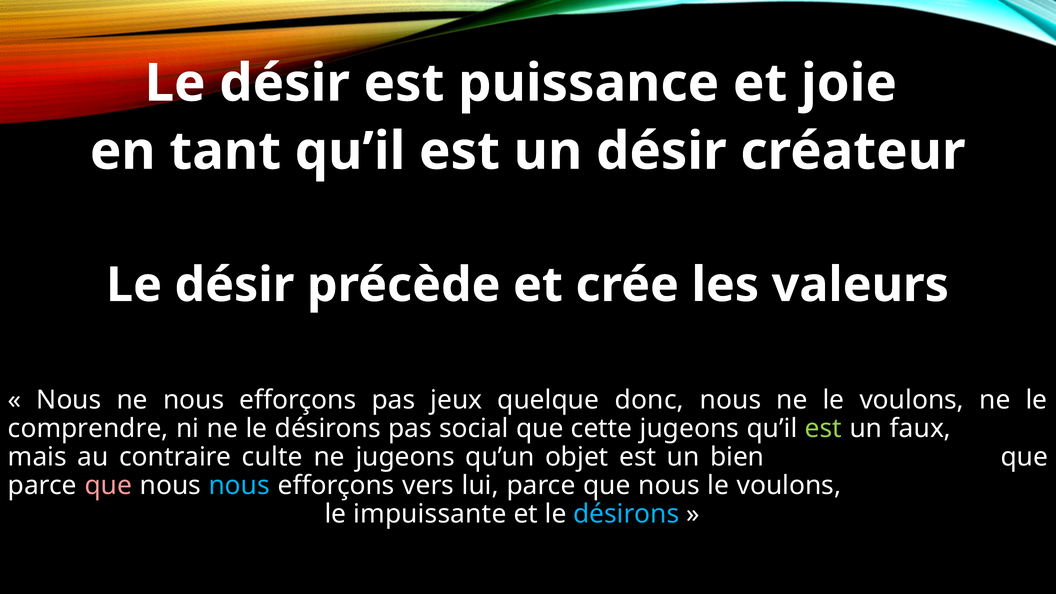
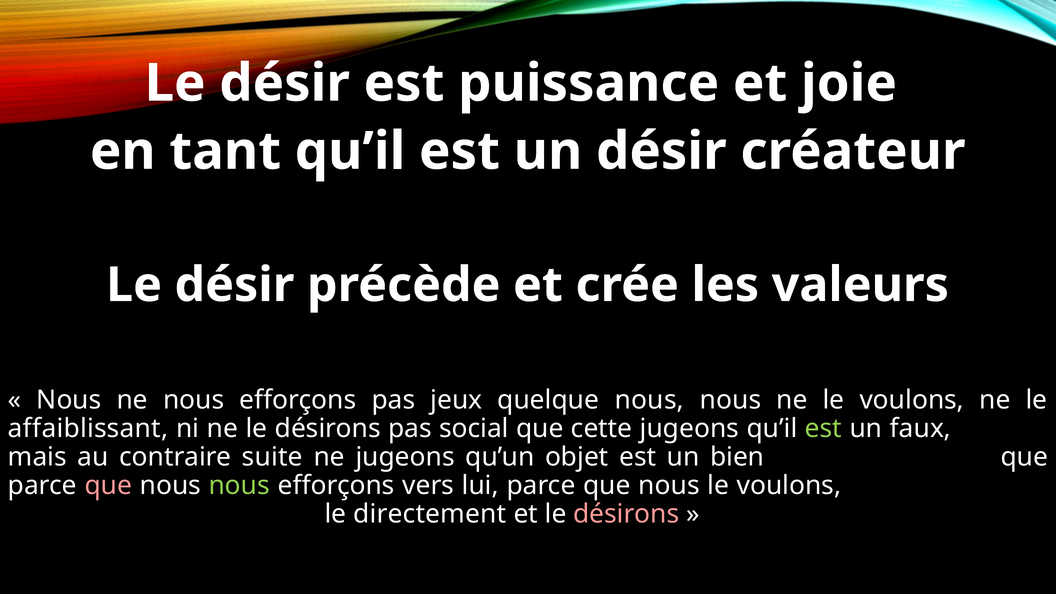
quelque donc: donc -> nous
comprendre: comprendre -> affaiblissant
culte: culte -> suite
nous at (239, 485) colour: light blue -> light green
impuissante: impuissante -> directement
désirons at (626, 514) colour: light blue -> pink
